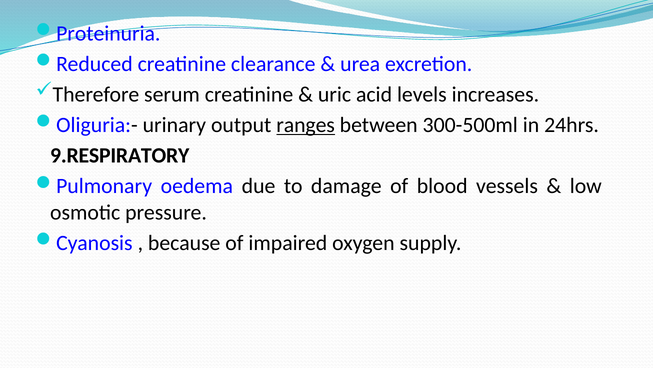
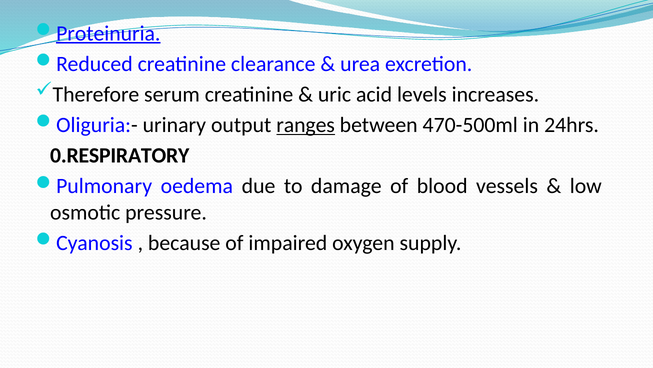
Proteinuria underline: none -> present
300-500ml: 300-500ml -> 470-500ml
9.RESPIRATORY: 9.RESPIRATORY -> 0.RESPIRATORY
